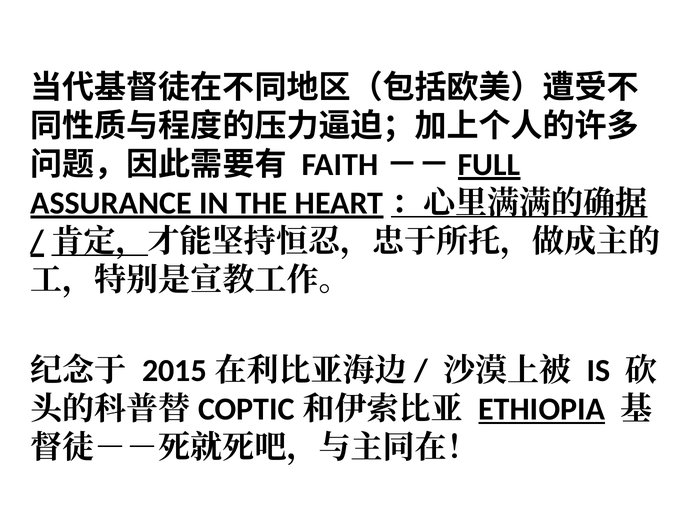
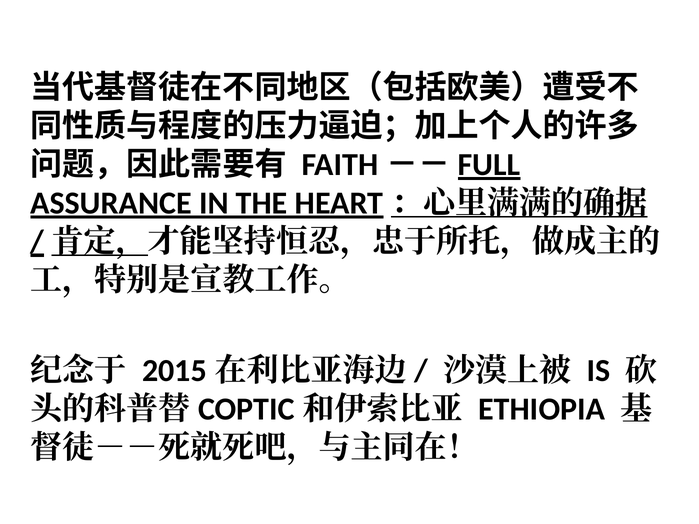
ETHIOPIA underline: present -> none
